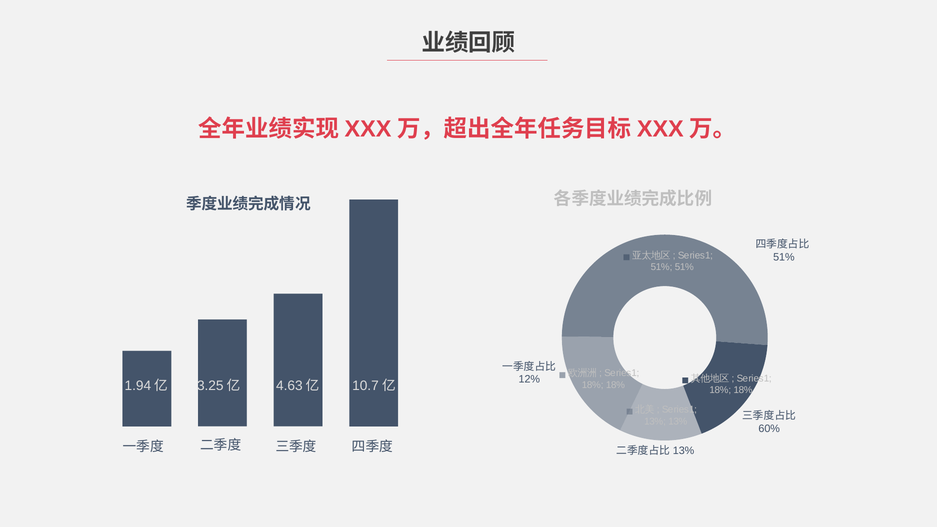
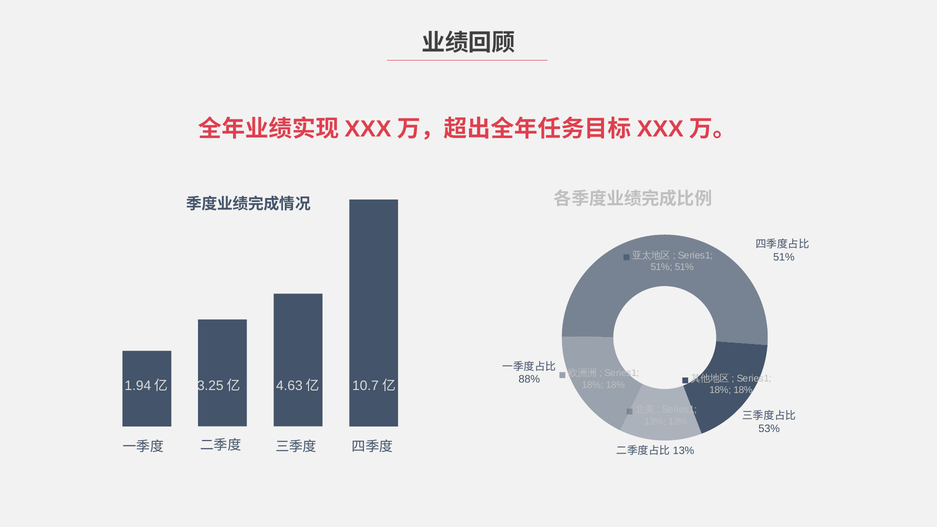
12%: 12% -> 88%
60%: 60% -> 53%
